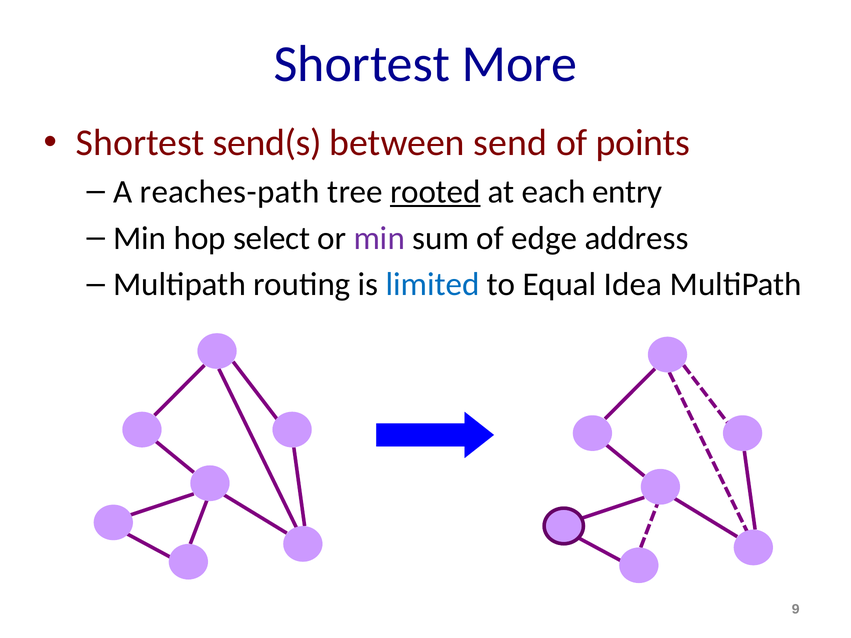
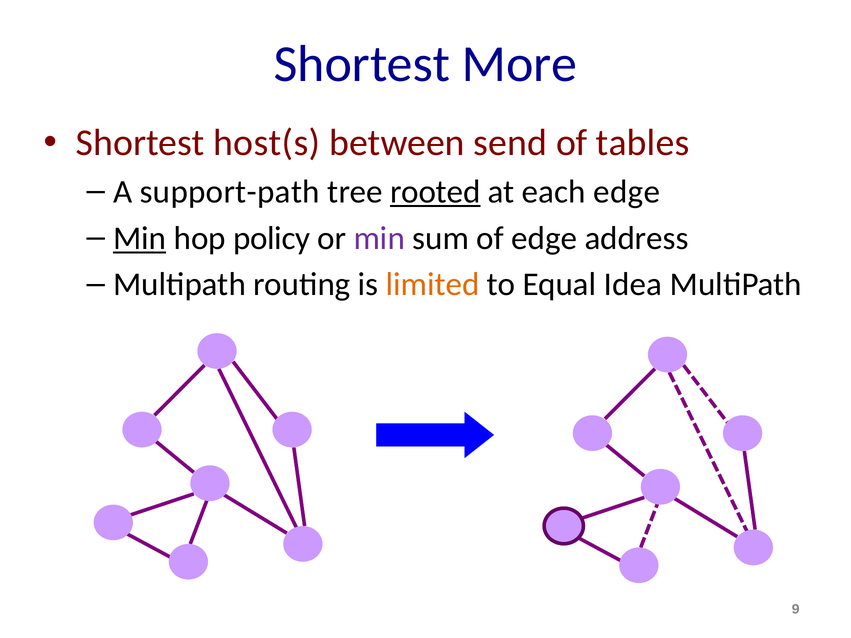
send(s: send(s -> host(s
points: points -> tables
reaches-path: reaches-path -> support-path
each entry: entry -> edge
Min at (140, 238) underline: none -> present
select: select -> policy
limited colour: blue -> orange
